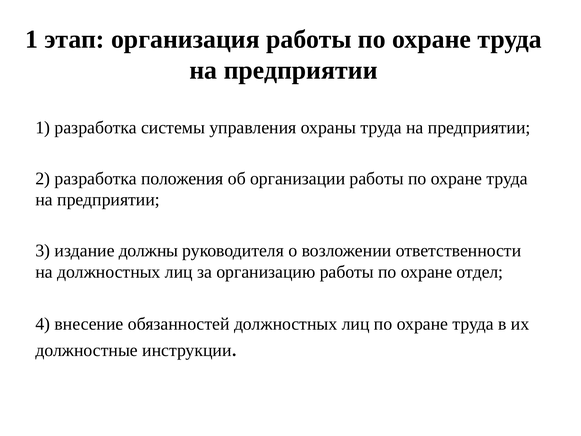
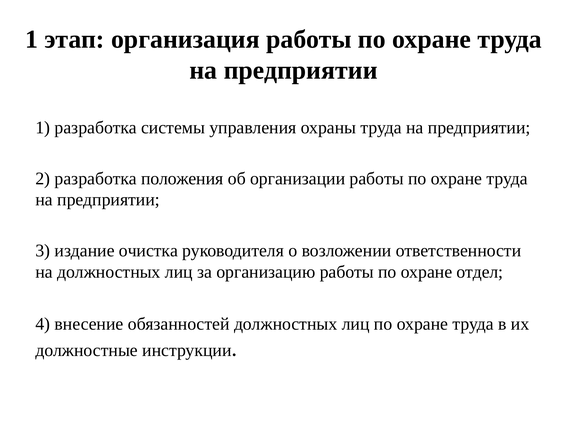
должны: должны -> очистка
